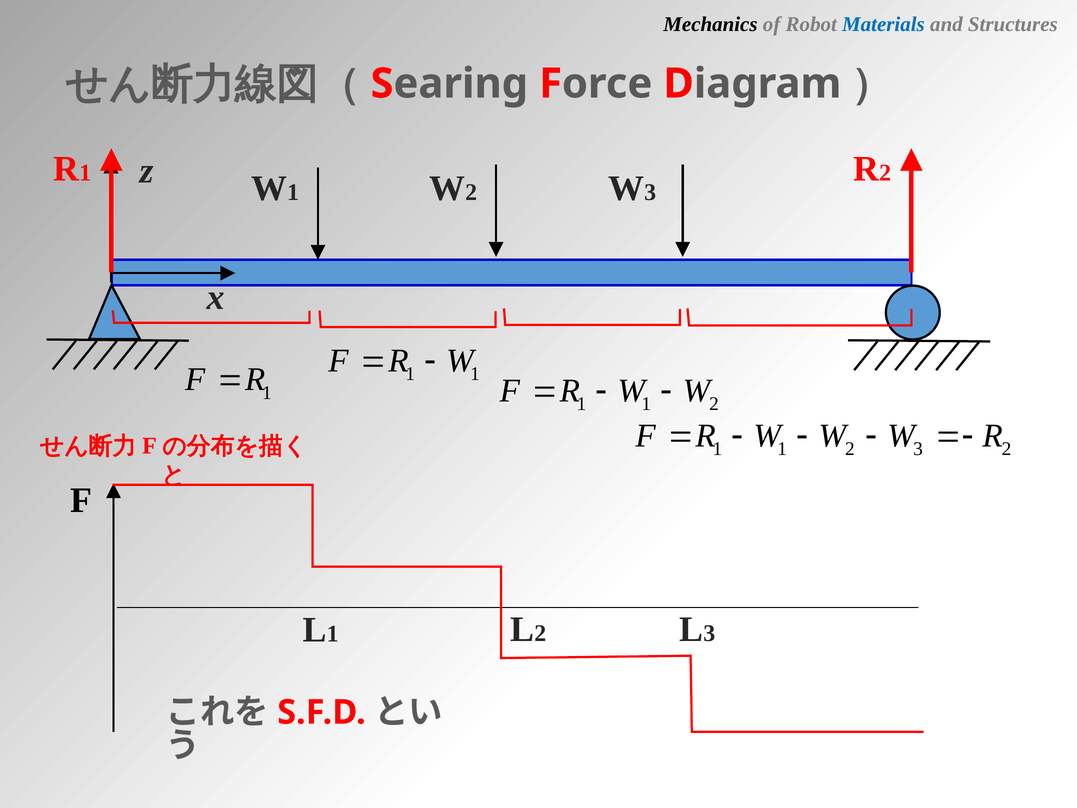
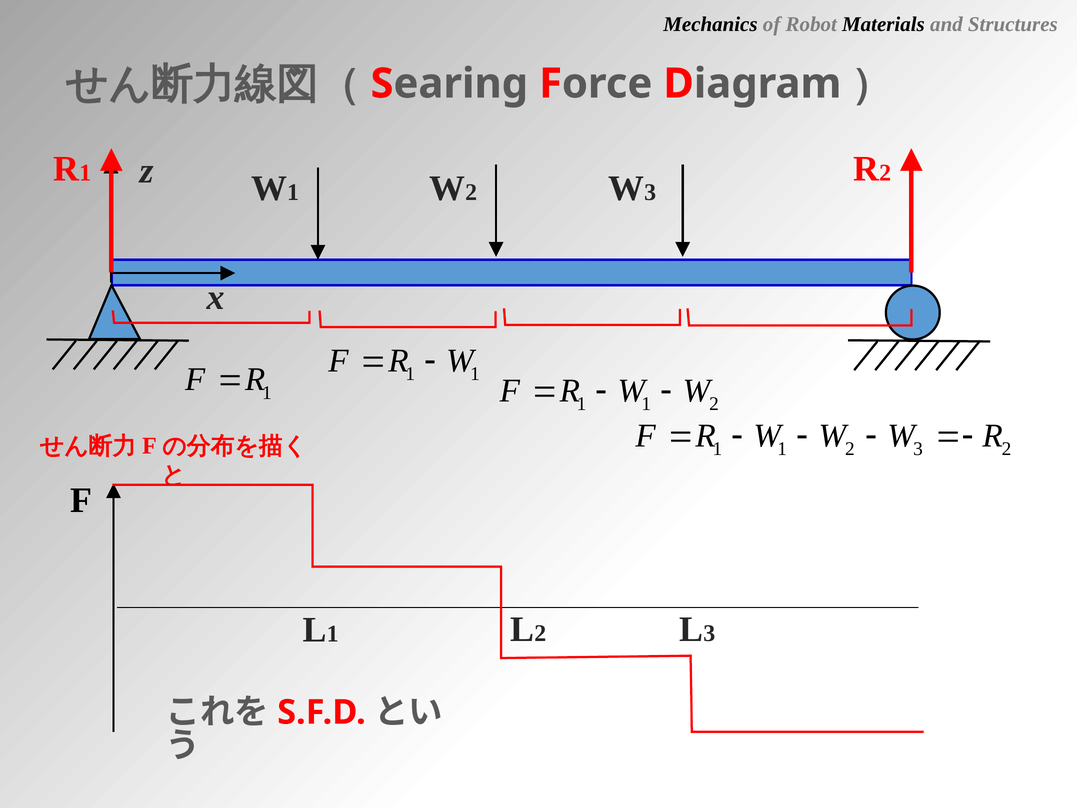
Materials colour: blue -> black
